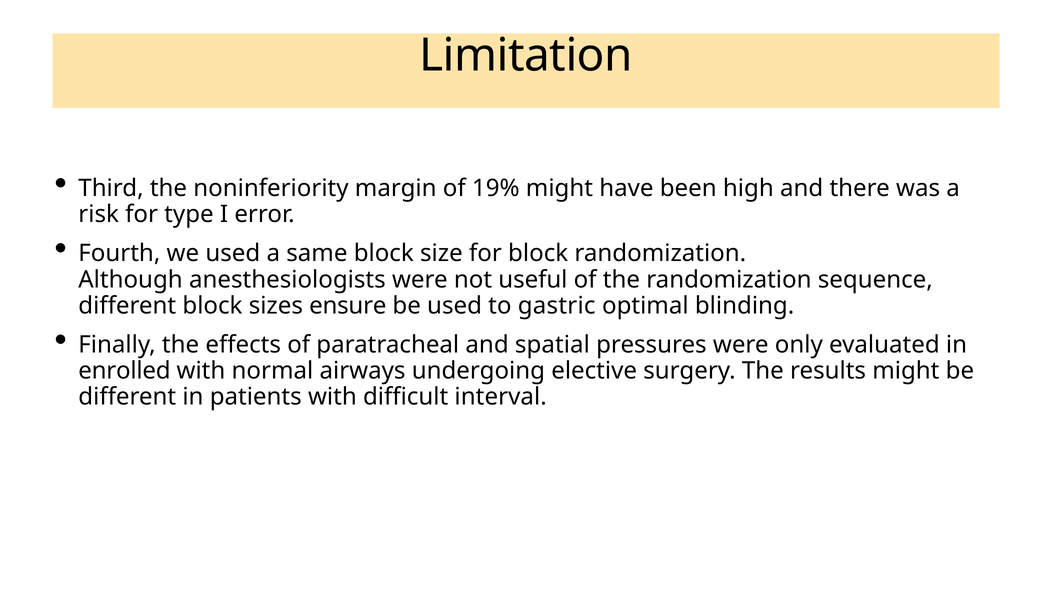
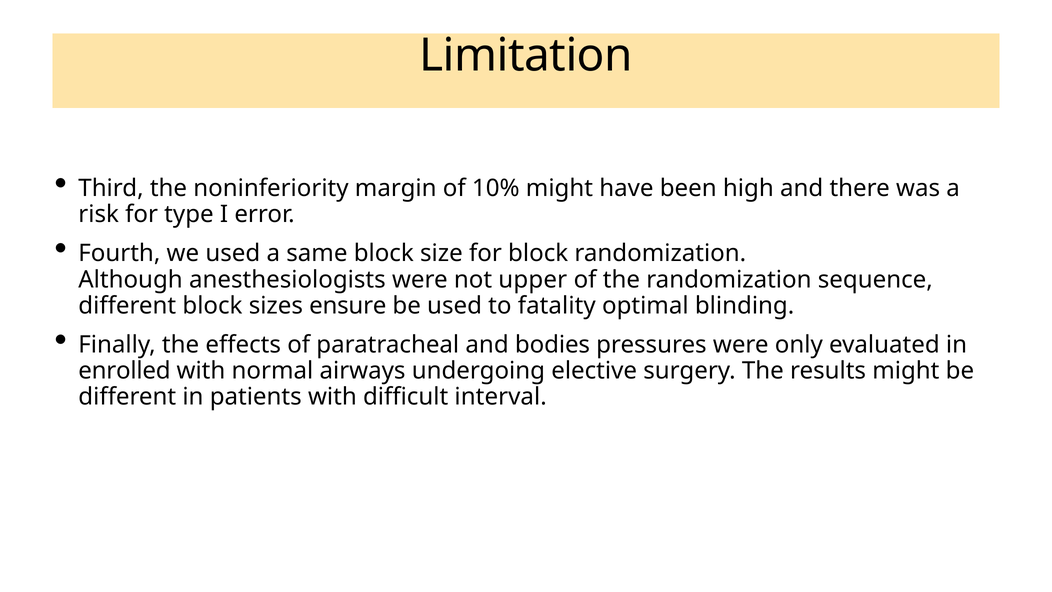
19%: 19% -> 10%
useful: useful -> upper
gastric: gastric -> fatality
spatial: spatial -> bodies
